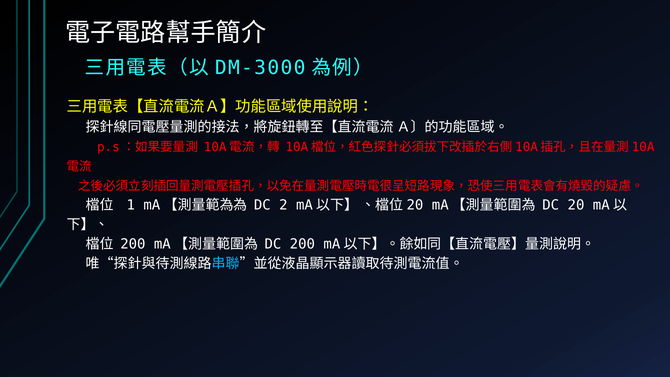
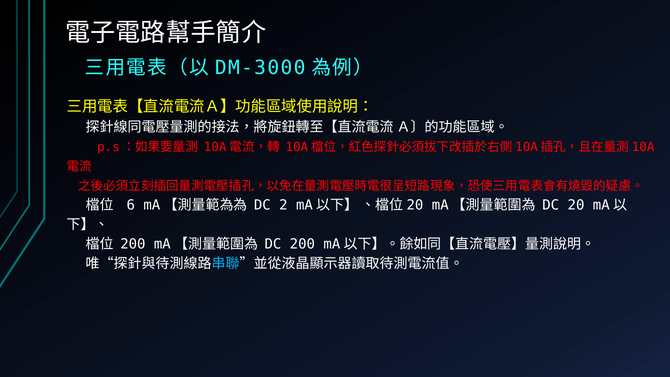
1: 1 -> 6
